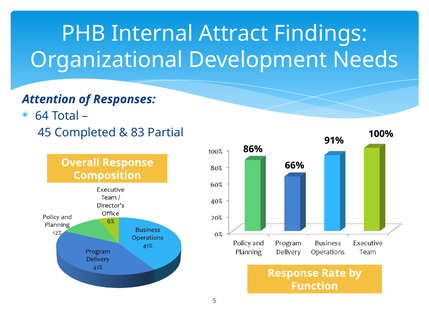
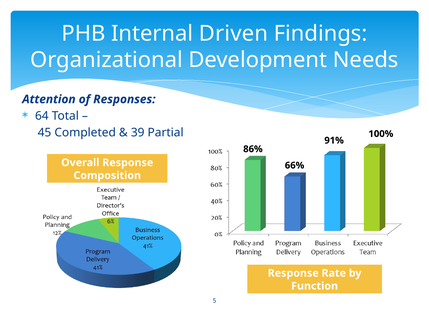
Attract: Attract -> Driven
83: 83 -> 39
